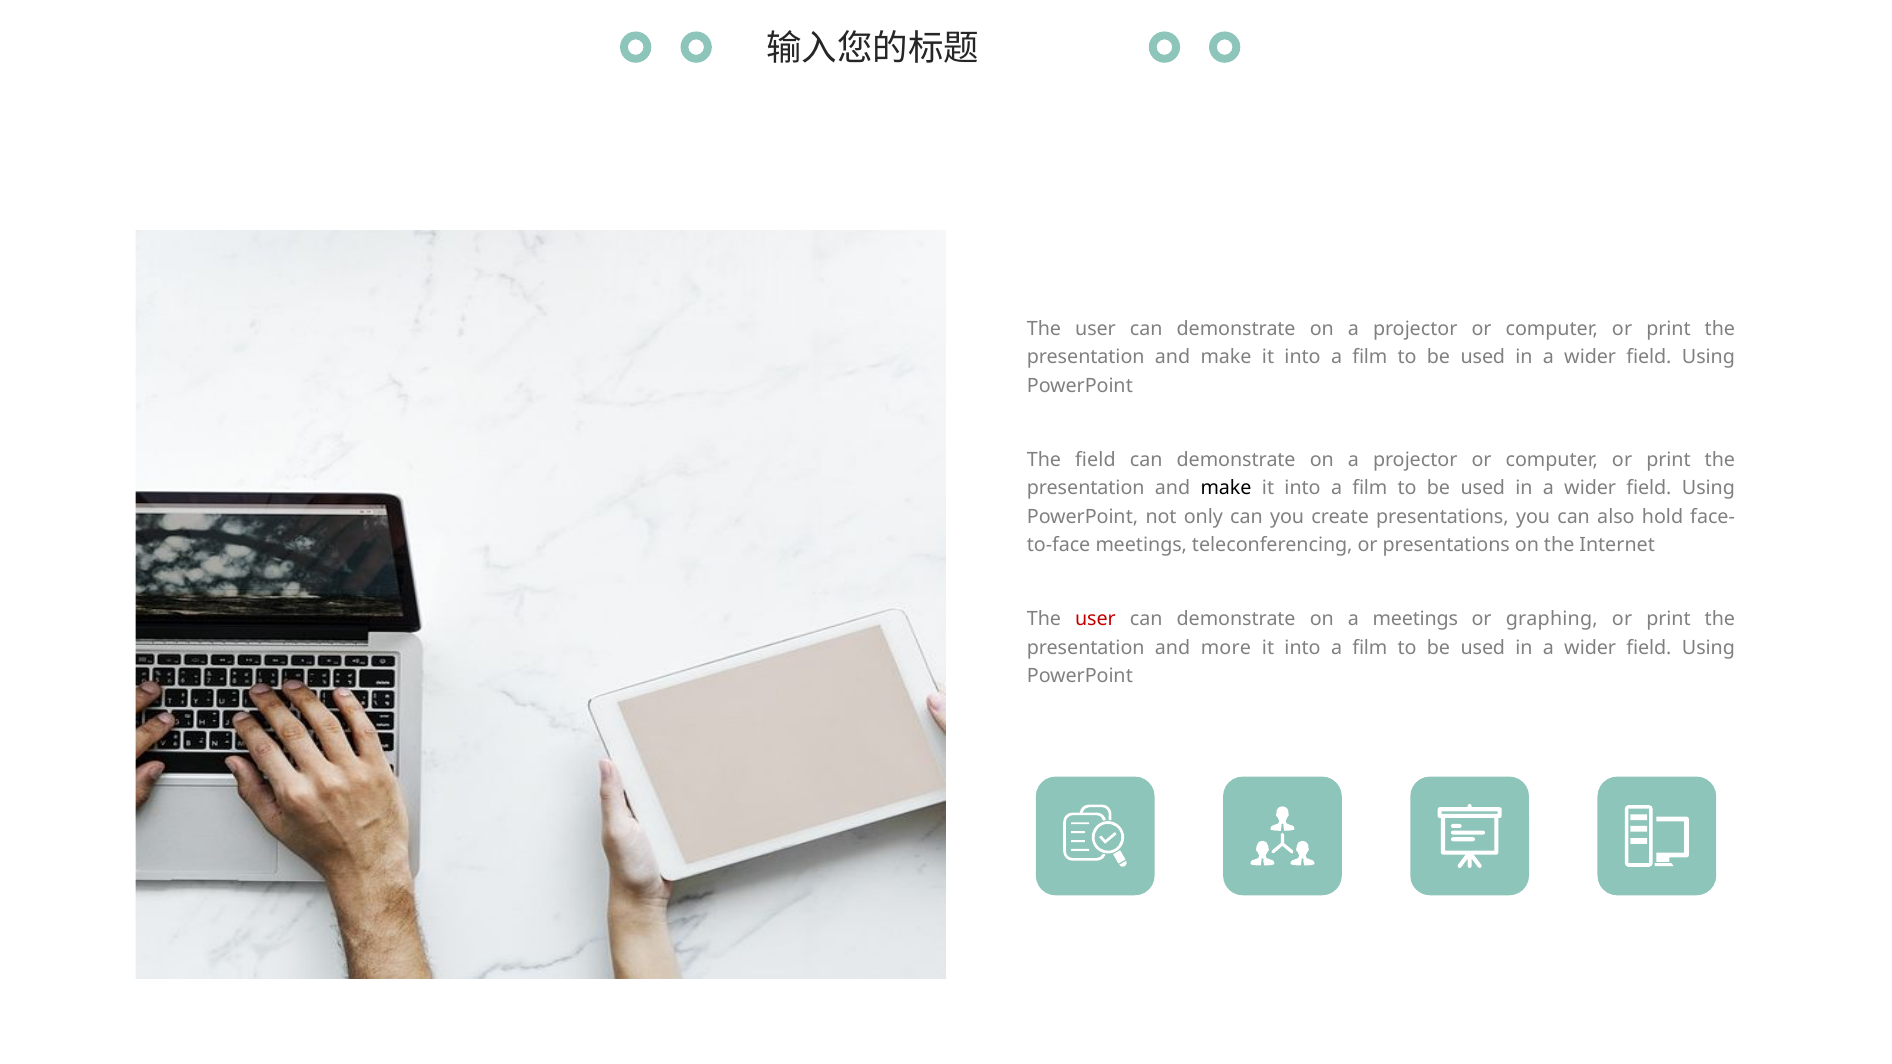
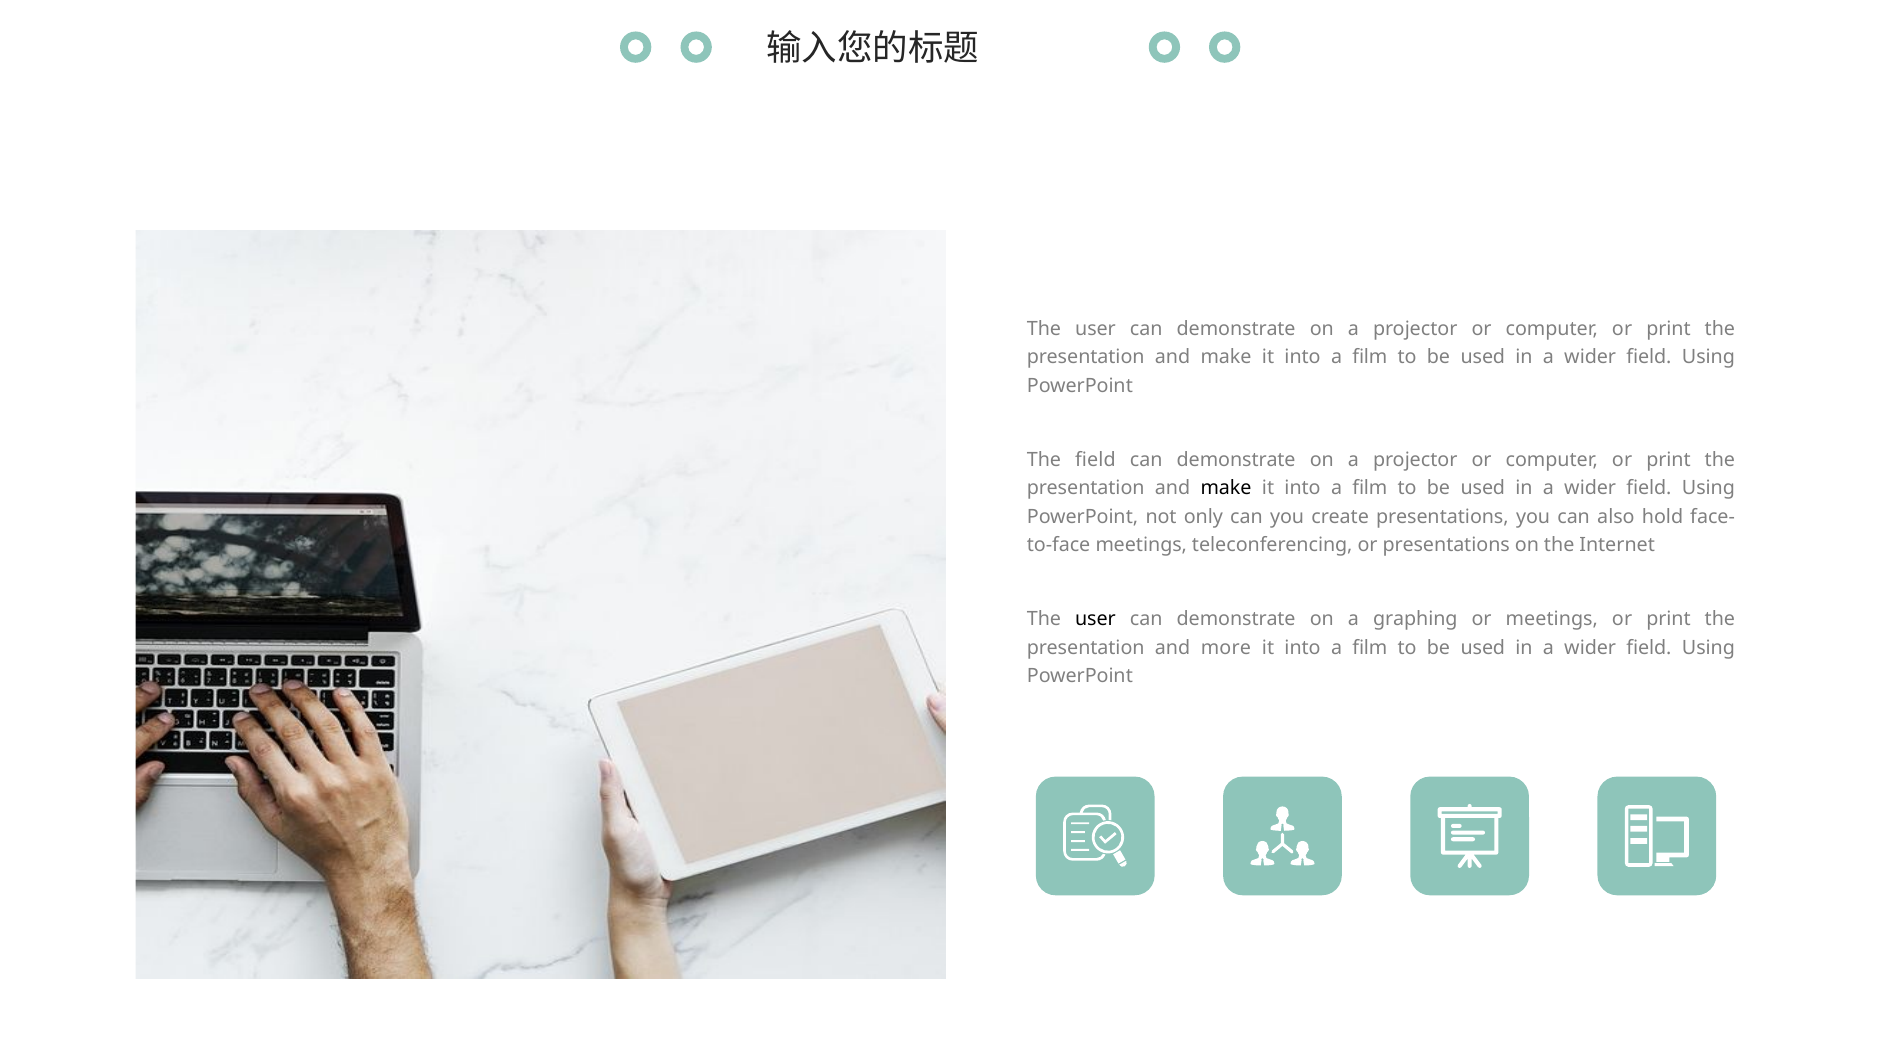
user at (1095, 619) colour: red -> black
a meetings: meetings -> graphing
or graphing: graphing -> meetings
